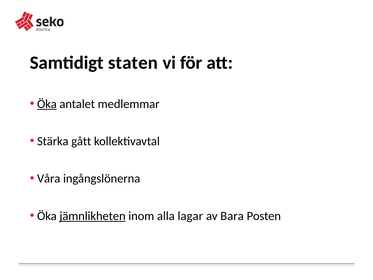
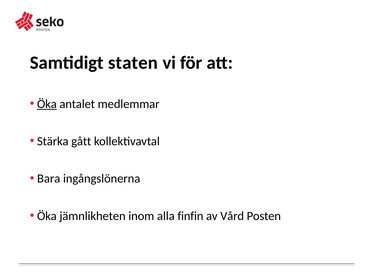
Våra: Våra -> Bara
jämnlikheten underline: present -> none
lagar: lagar -> finfin
Bara: Bara -> Vård
